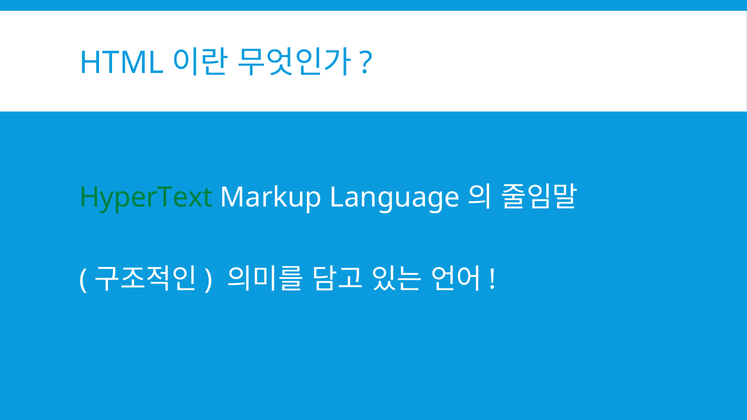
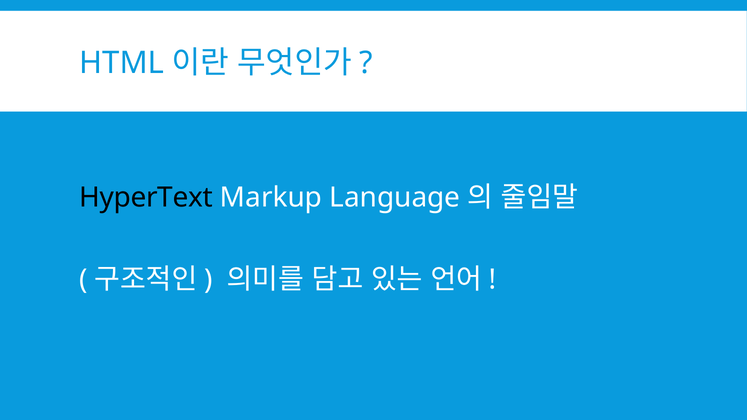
HyperText colour: green -> black
